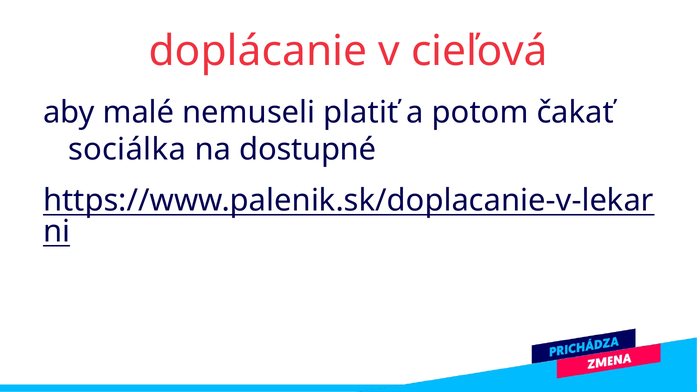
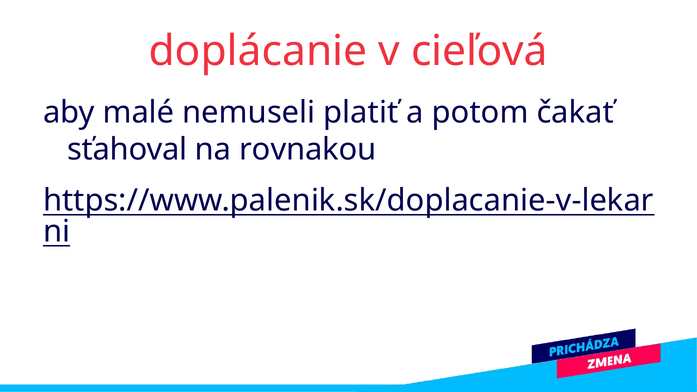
sociálka: sociálka -> sťahoval
dostupné: dostupné -> rovnakou
